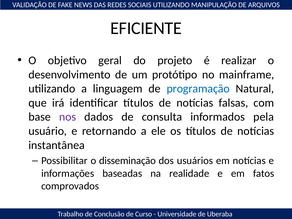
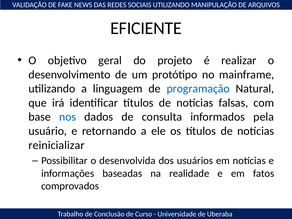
nos colour: purple -> blue
instantânea: instantânea -> reinicializar
disseminação: disseminação -> desenvolvida
